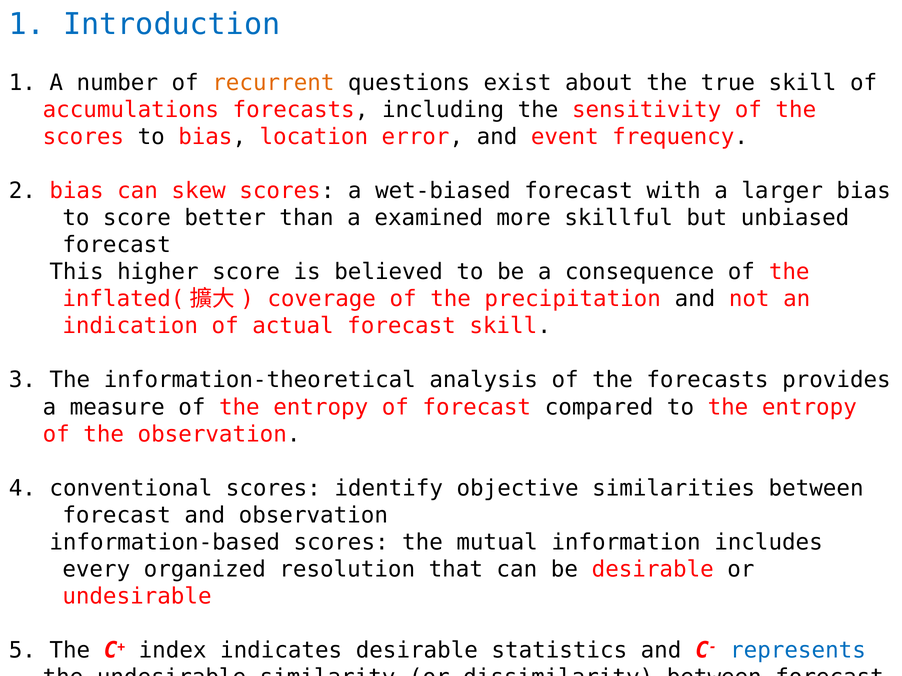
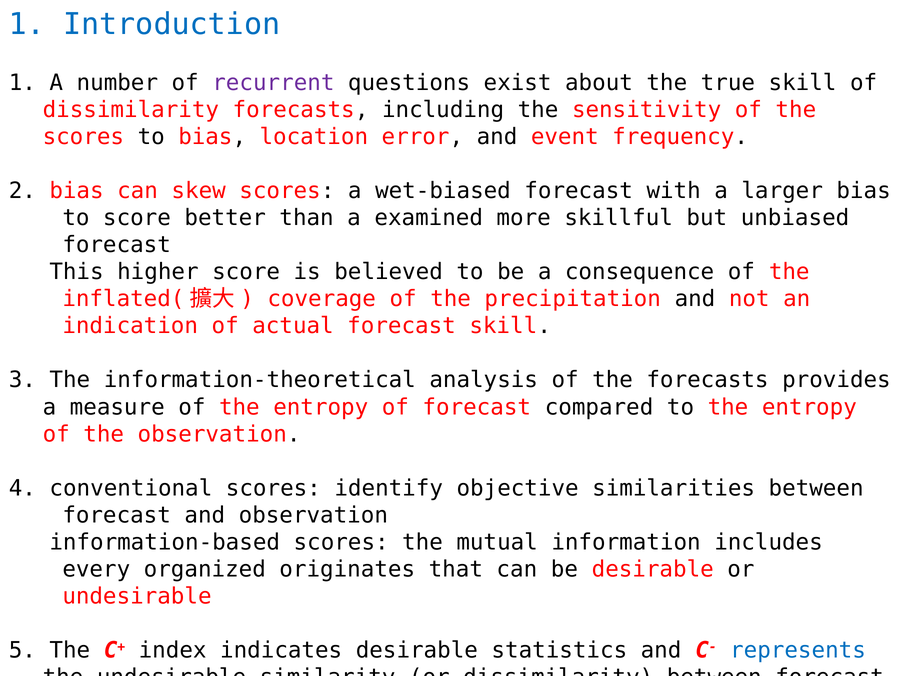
recurrent colour: orange -> purple
accumulations at (131, 110): accumulations -> dissimilarity
resolution: resolution -> originates
